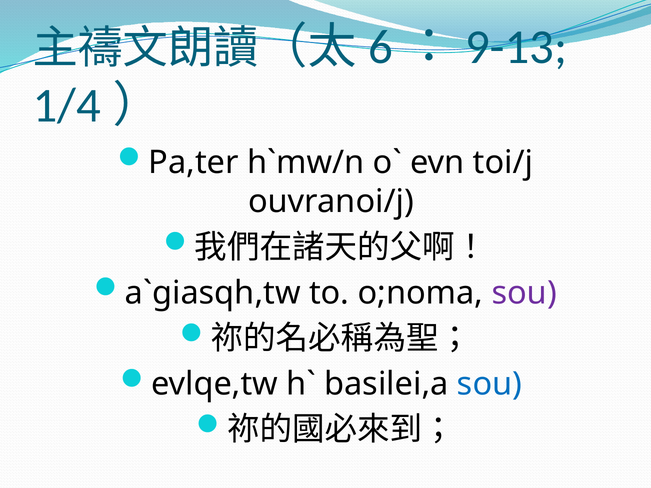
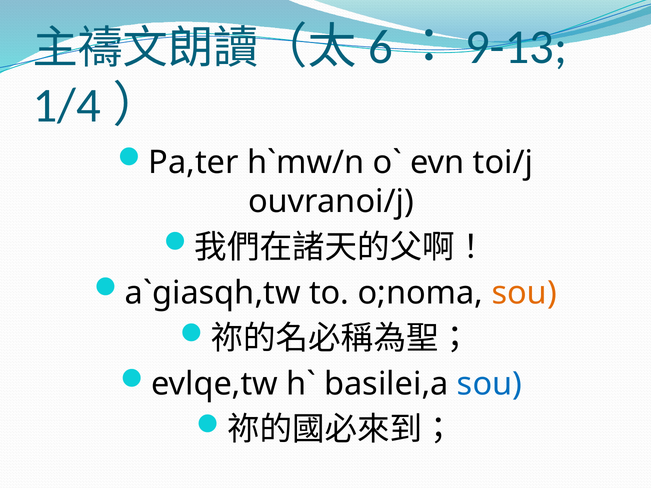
sou at (524, 293) colour: purple -> orange
